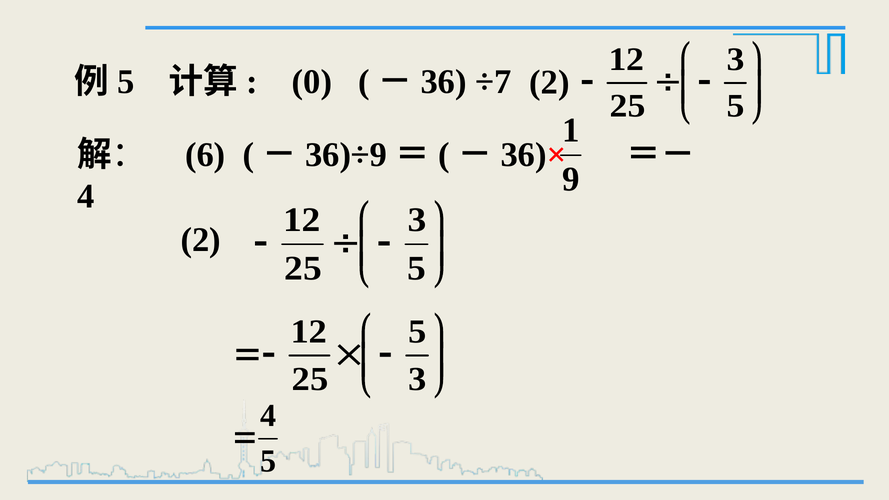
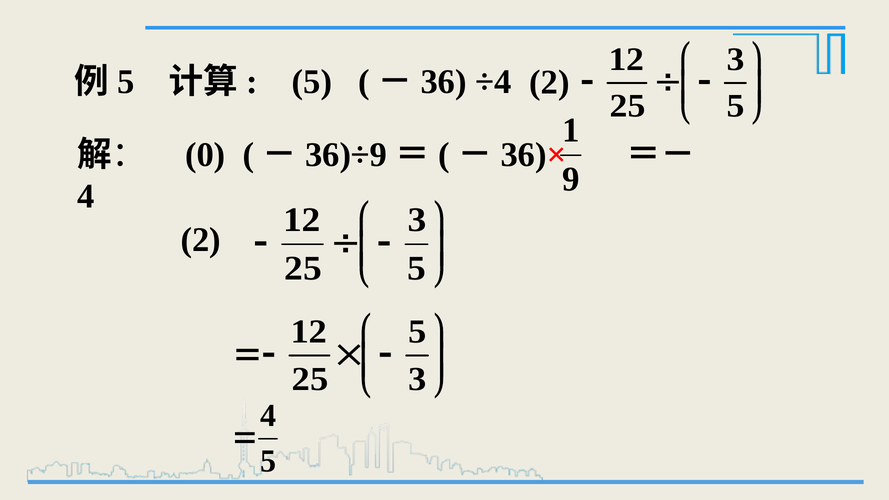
0 at (312, 82): 0 -> 5
÷7: ÷7 -> ÷4
6: 6 -> 0
